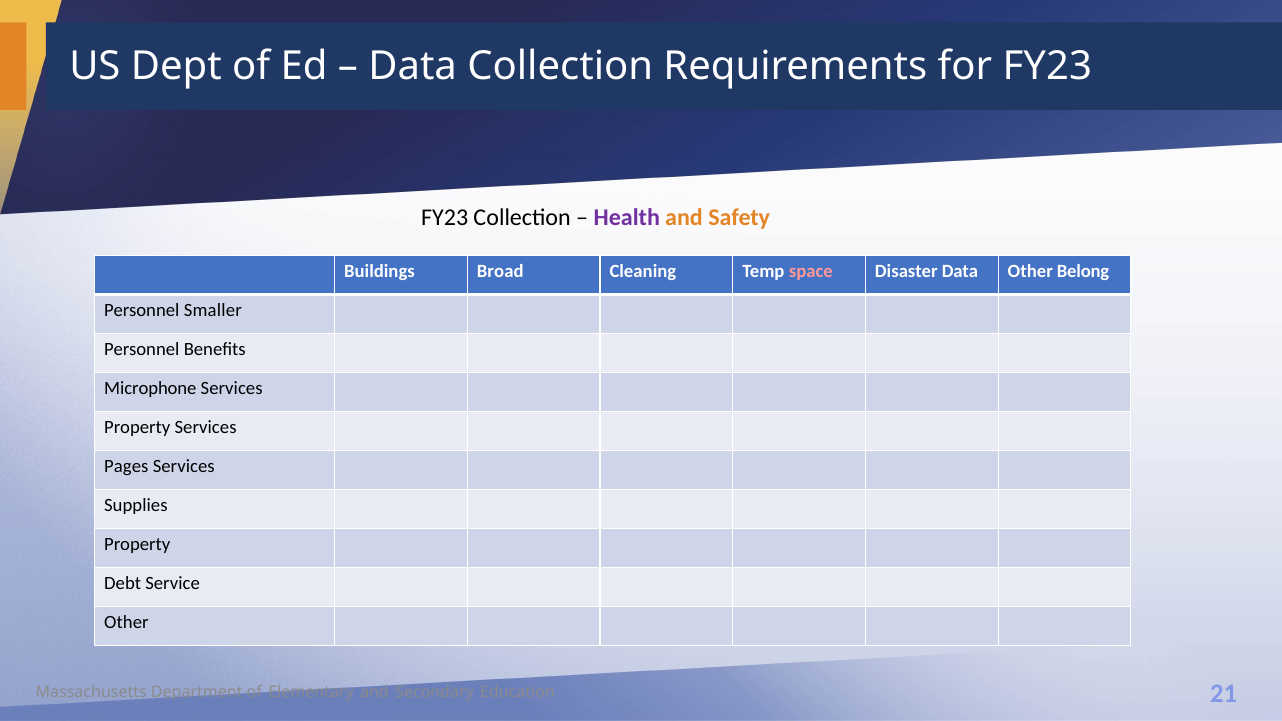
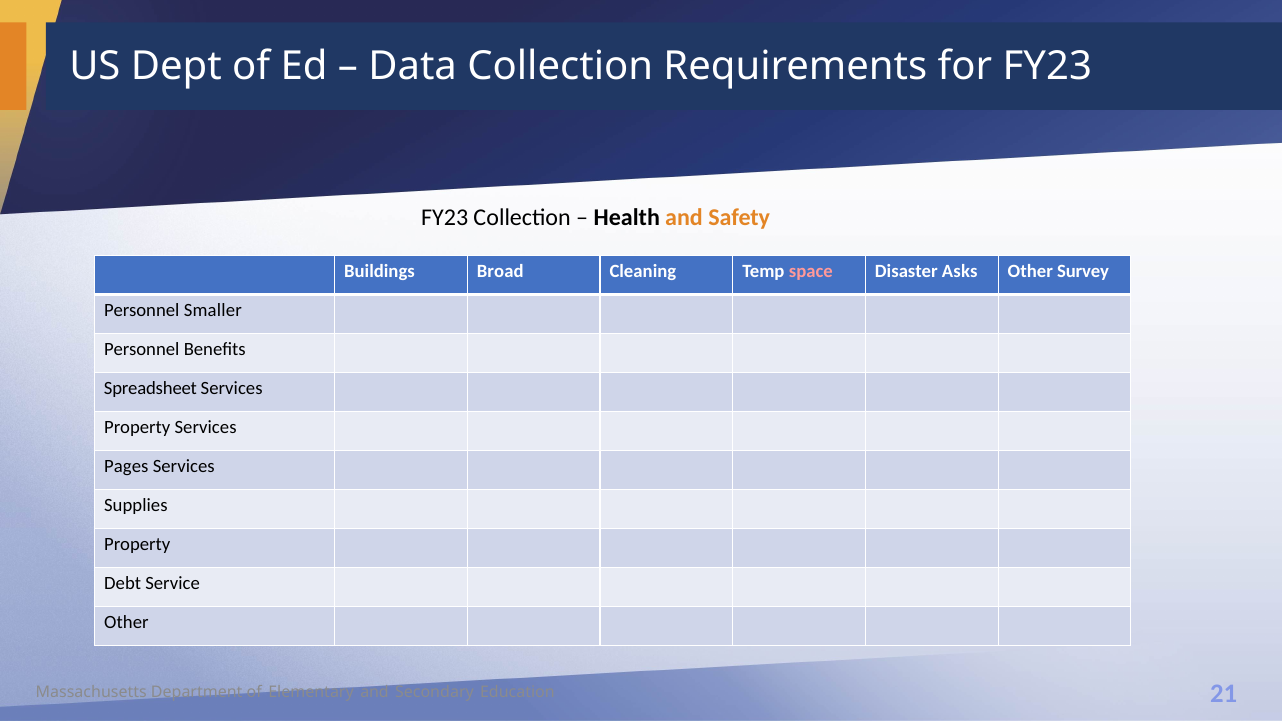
Health colour: purple -> black
Disaster Data: Data -> Asks
Belong: Belong -> Survey
Microphone: Microphone -> Spreadsheet
